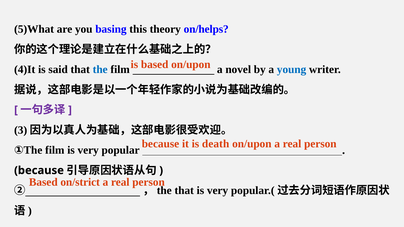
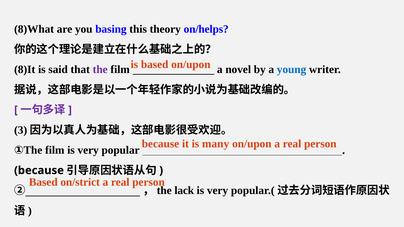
5)What: 5)What -> 8)What
4)It: 4)It -> 8)It
the colour: blue -> purple
death: death -> many
，the that: that -> lack
